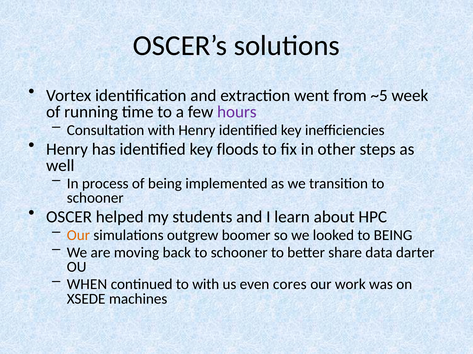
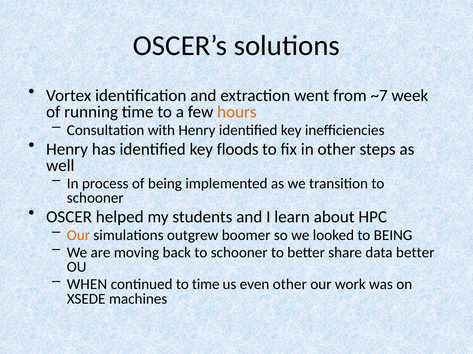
~5: ~5 -> ~7
hours colour: purple -> orange
data darter: darter -> better
to with: with -> time
even cores: cores -> other
